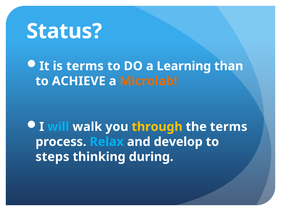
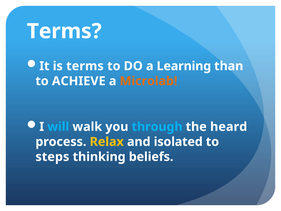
Status at (64, 31): Status -> Terms
through colour: yellow -> light blue
the terms: terms -> heard
Relax colour: light blue -> yellow
develop: develop -> isolated
during: during -> beliefs
